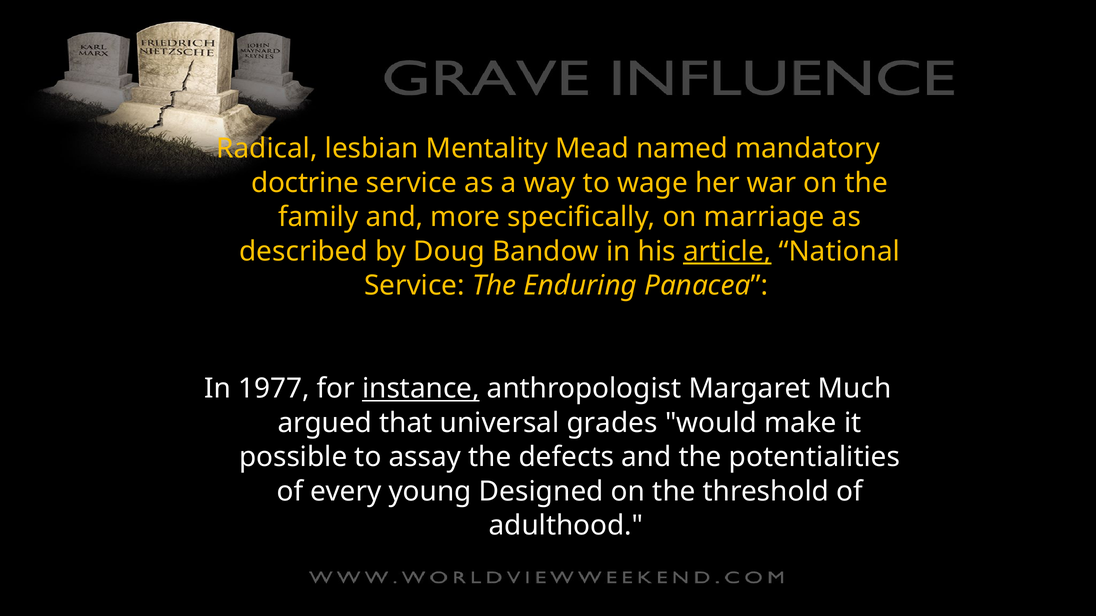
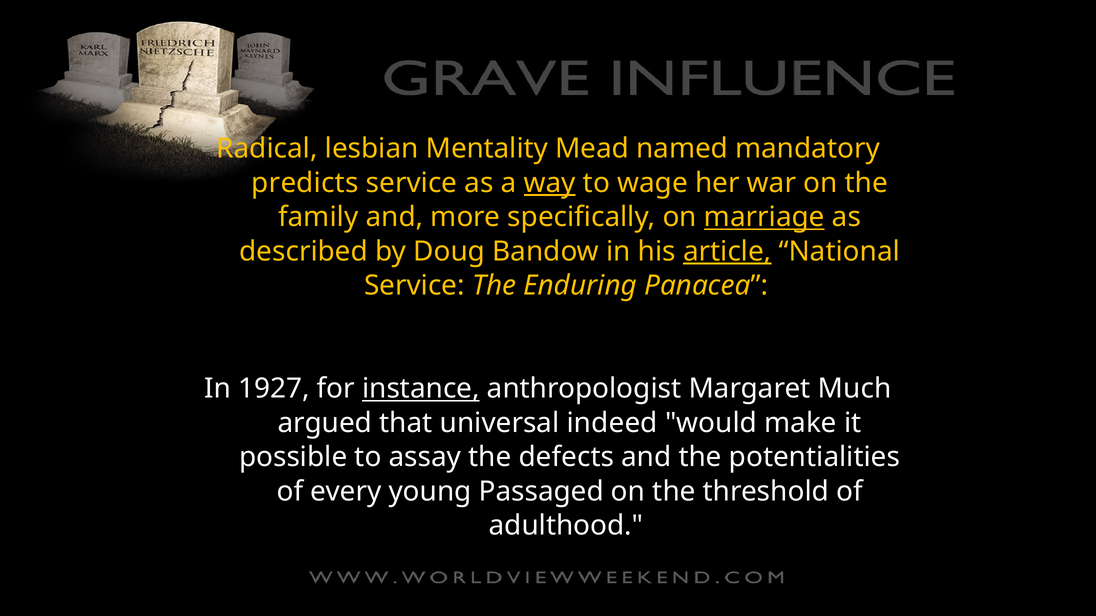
doctrine: doctrine -> predicts
way underline: none -> present
marriage underline: none -> present
1977: 1977 -> 1927
grades: grades -> indeed
Designed: Designed -> Passaged
